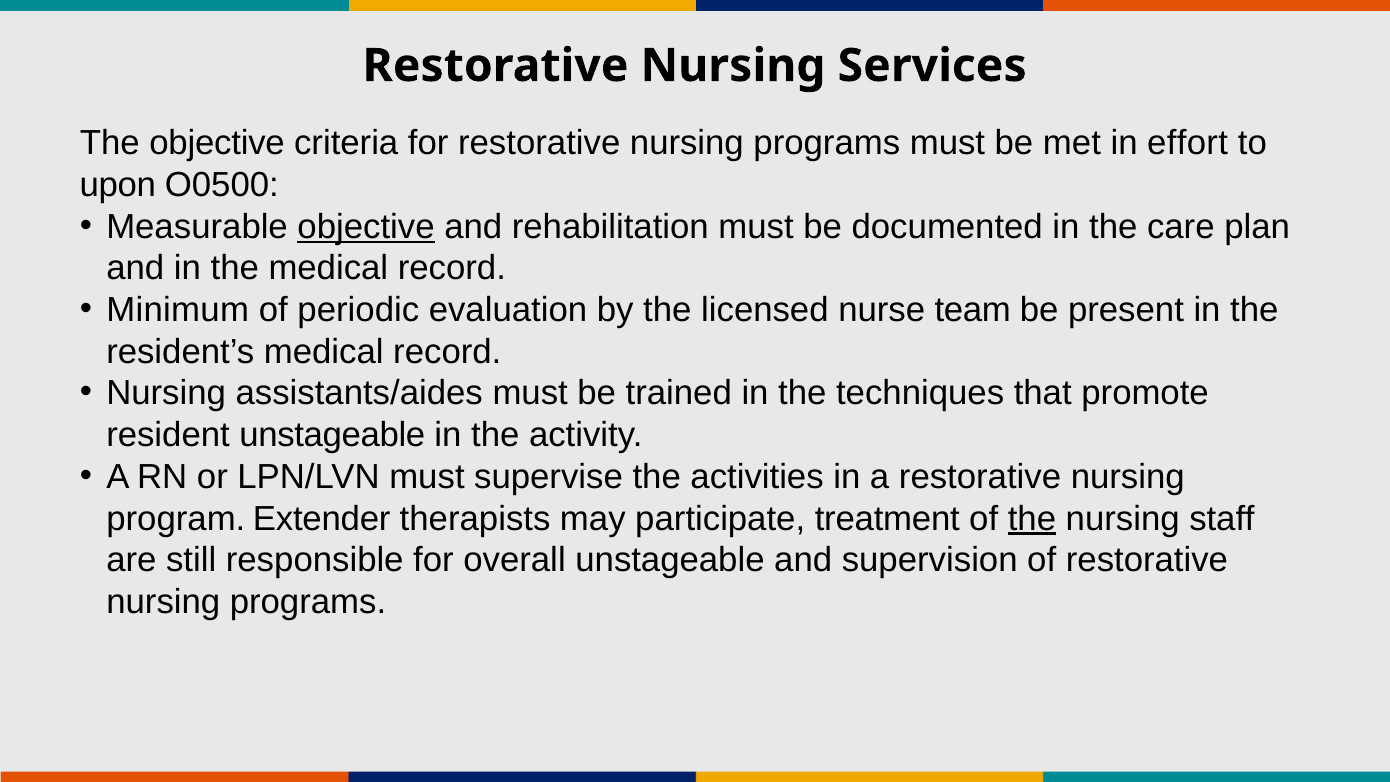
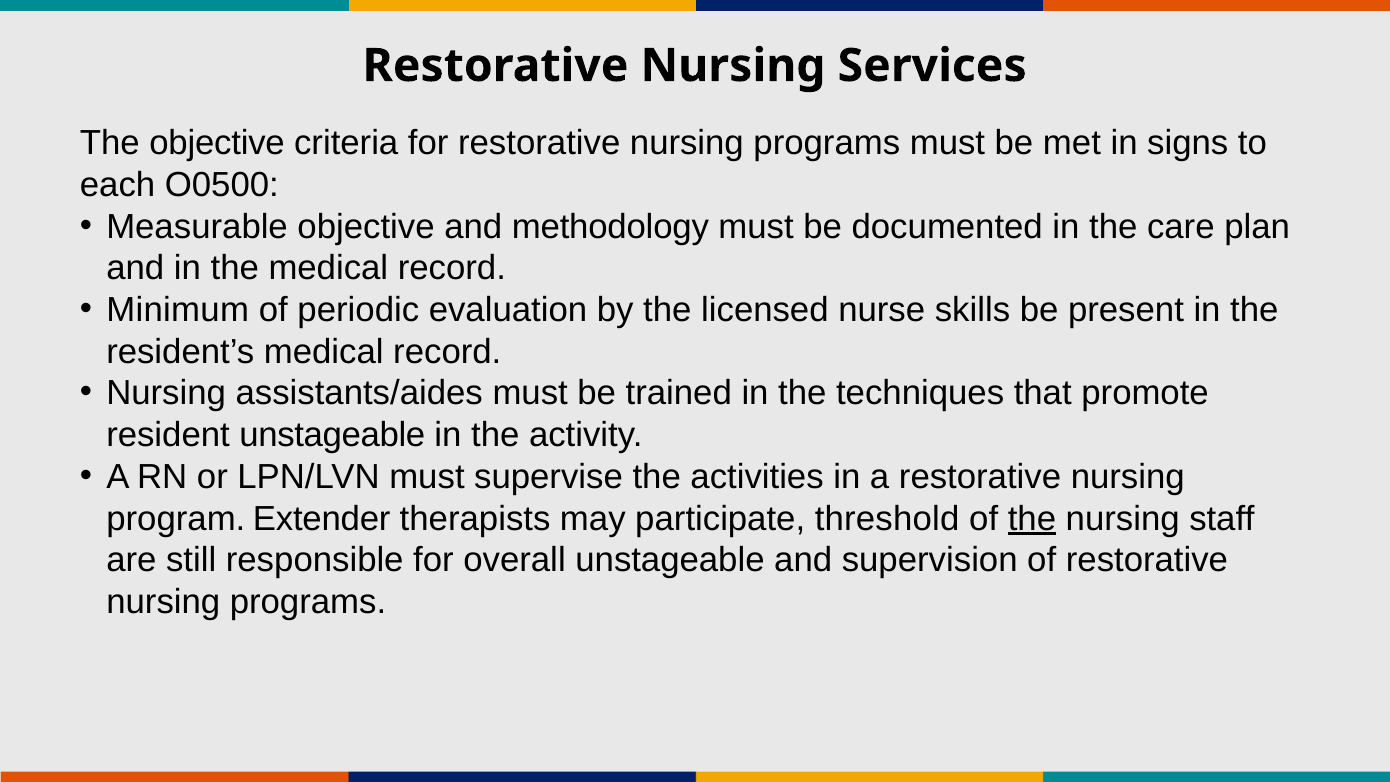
effort: effort -> signs
upon: upon -> each
objective at (366, 227) underline: present -> none
rehabilitation: rehabilitation -> methodology
team: team -> skills
treatment: treatment -> threshold
